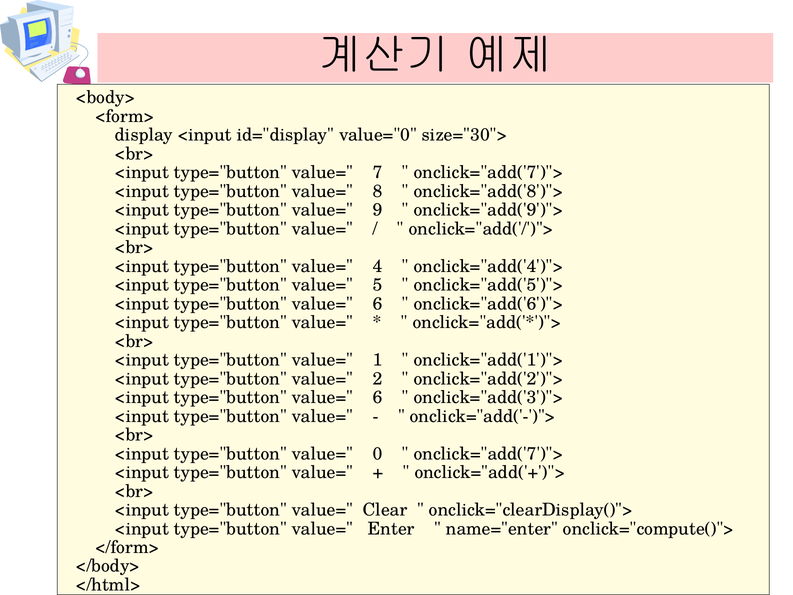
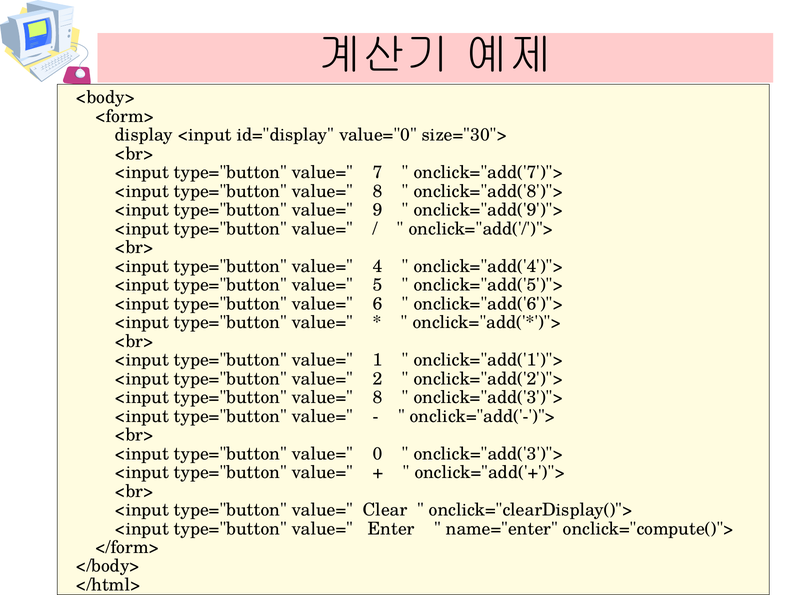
6 at (377, 397): 6 -> 8
onclick="add('7')"> at (489, 454): onclick="add('7')"> -> onclick="add('3')">
